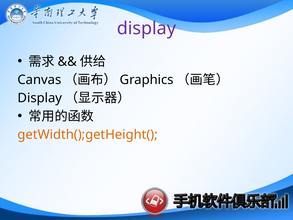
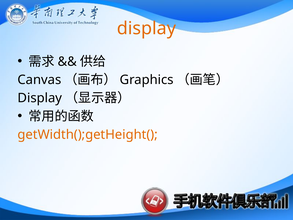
display at (146, 28) colour: purple -> orange
